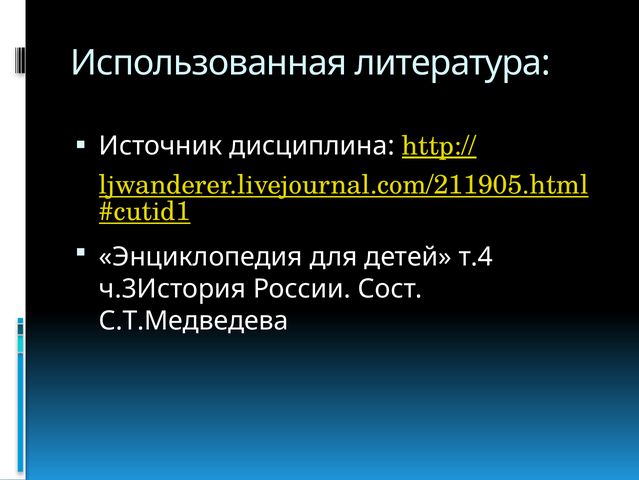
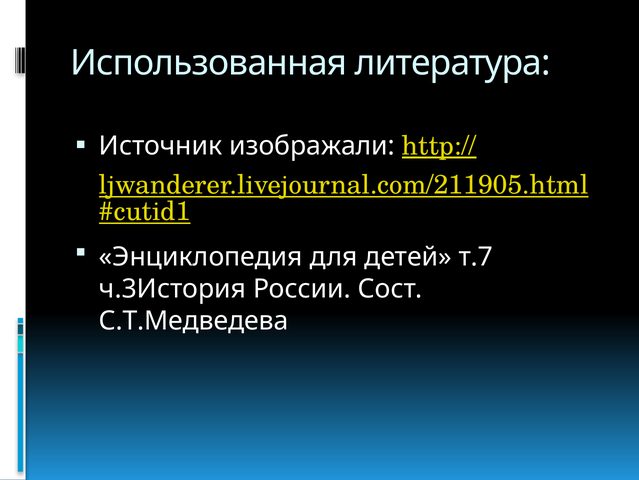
дисциплина: дисциплина -> изображали
т.4: т.4 -> т.7
